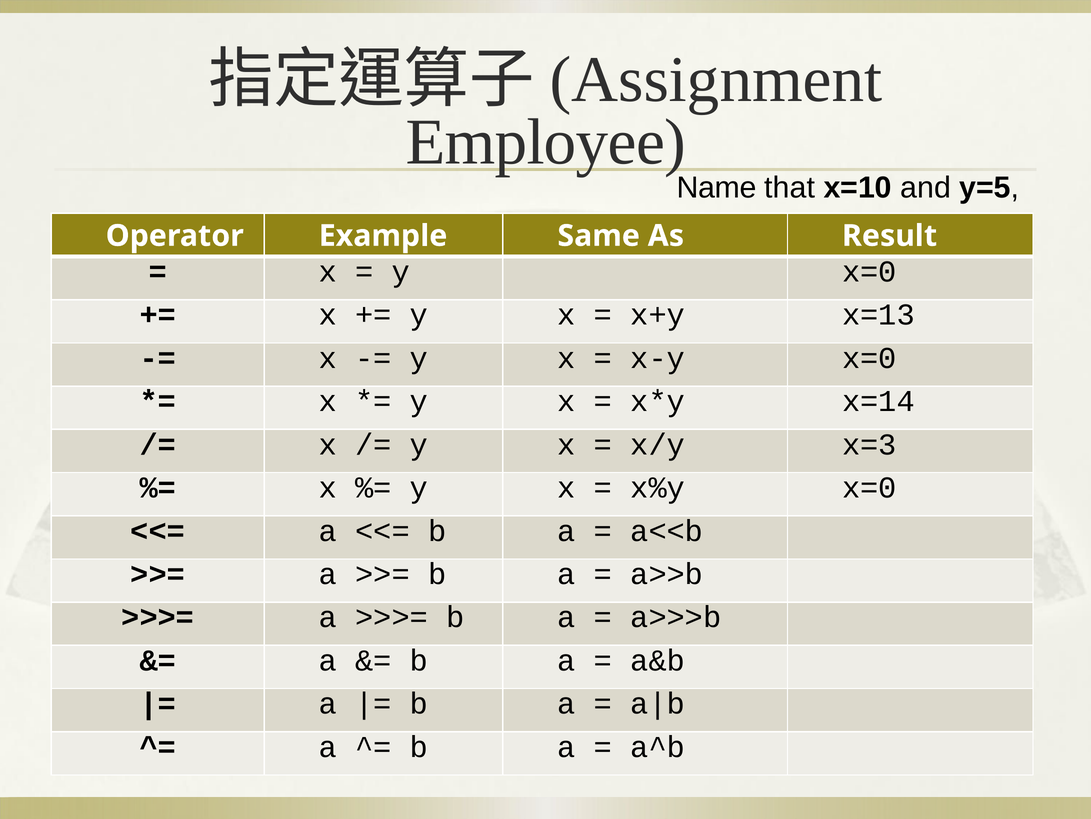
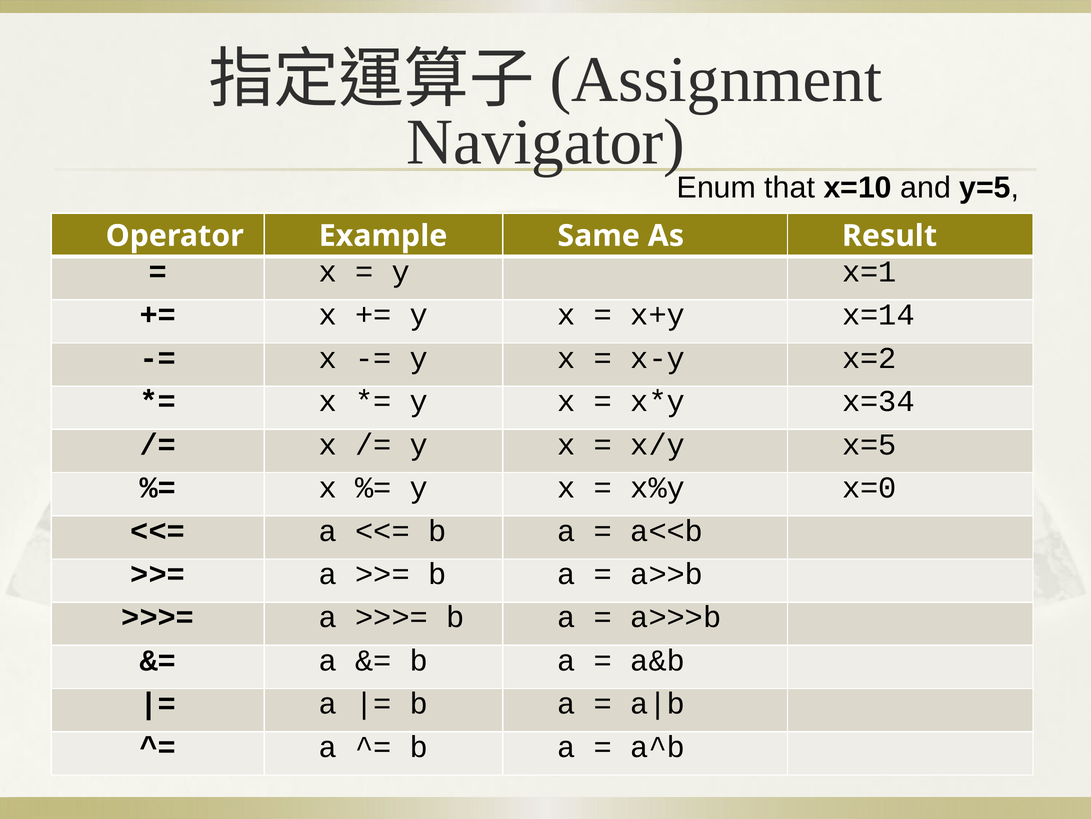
Employee: Employee -> Navigator
Name: Name -> Enum
y x=0: x=0 -> x=1
x=13: x=13 -> x=14
x-y x=0: x=0 -> x=2
x=14: x=14 -> x=34
x=3: x=3 -> x=5
